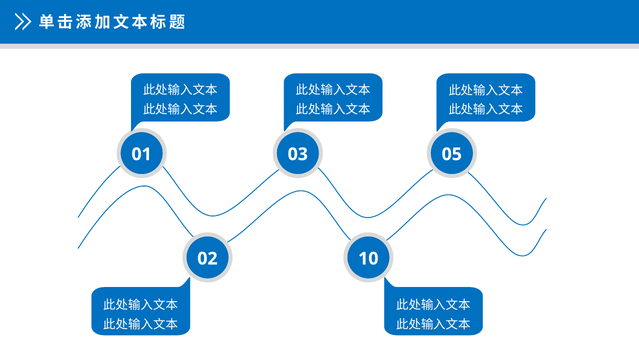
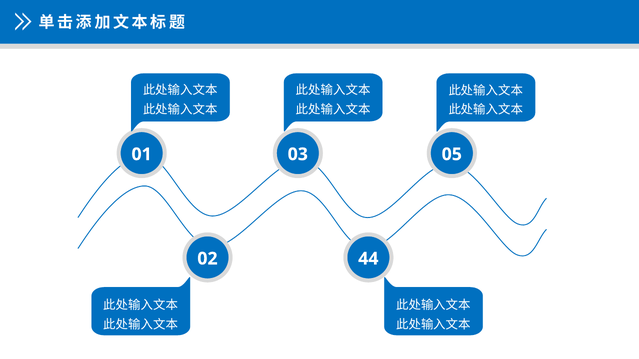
10: 10 -> 44
